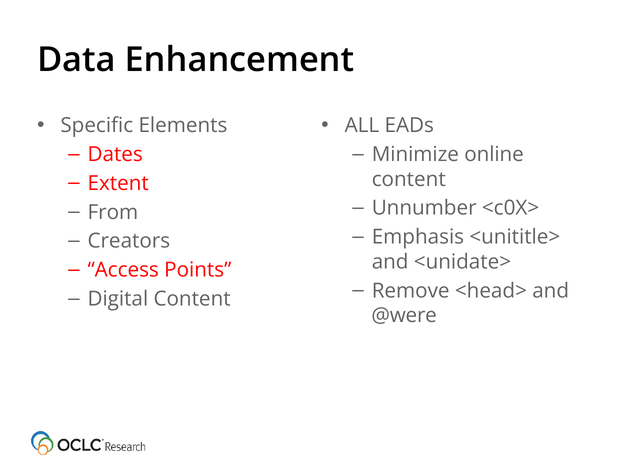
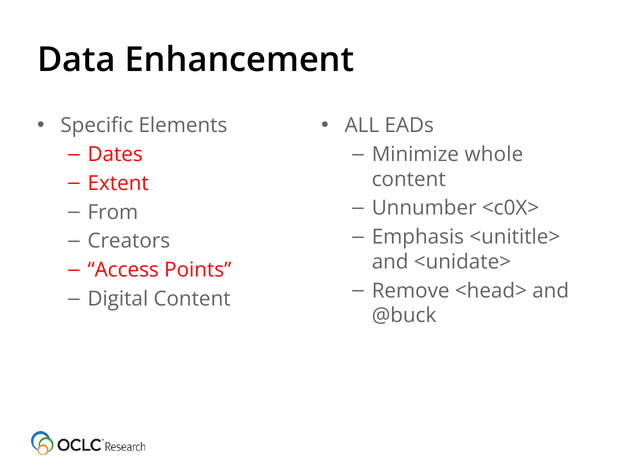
online: online -> whole
@were: @were -> @buck
